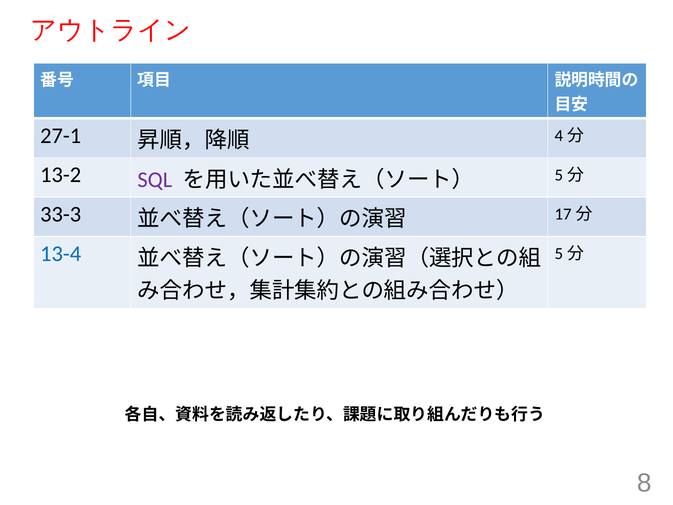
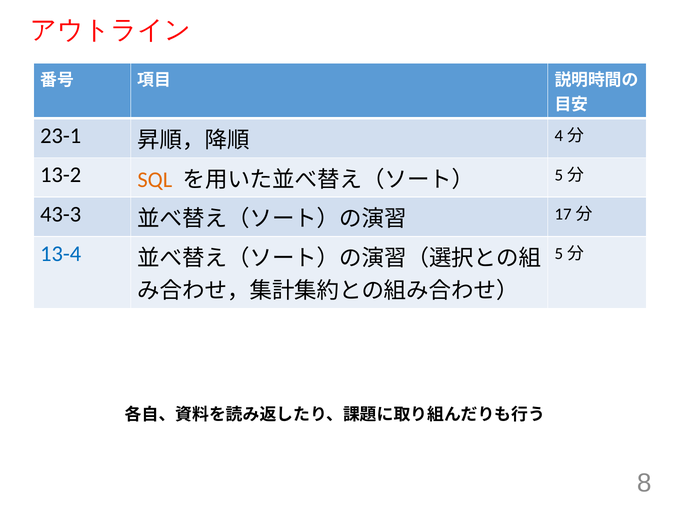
27-1: 27-1 -> 23-1
SQL colour: purple -> orange
33-3: 33-3 -> 43-3
